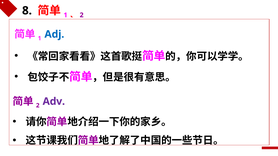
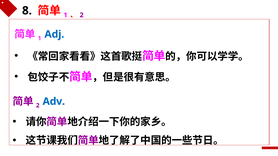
Adv colour: purple -> blue
